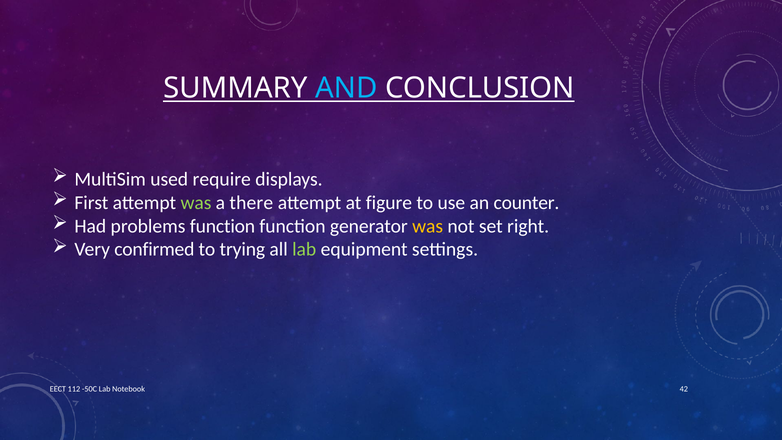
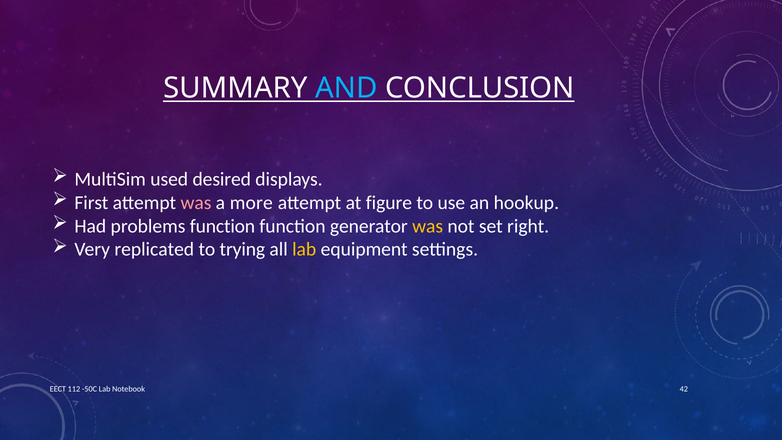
require: require -> desired
was at (196, 203) colour: light green -> pink
there: there -> more
counter: counter -> hookup
confirmed: confirmed -> replicated
lab at (304, 249) colour: light green -> yellow
